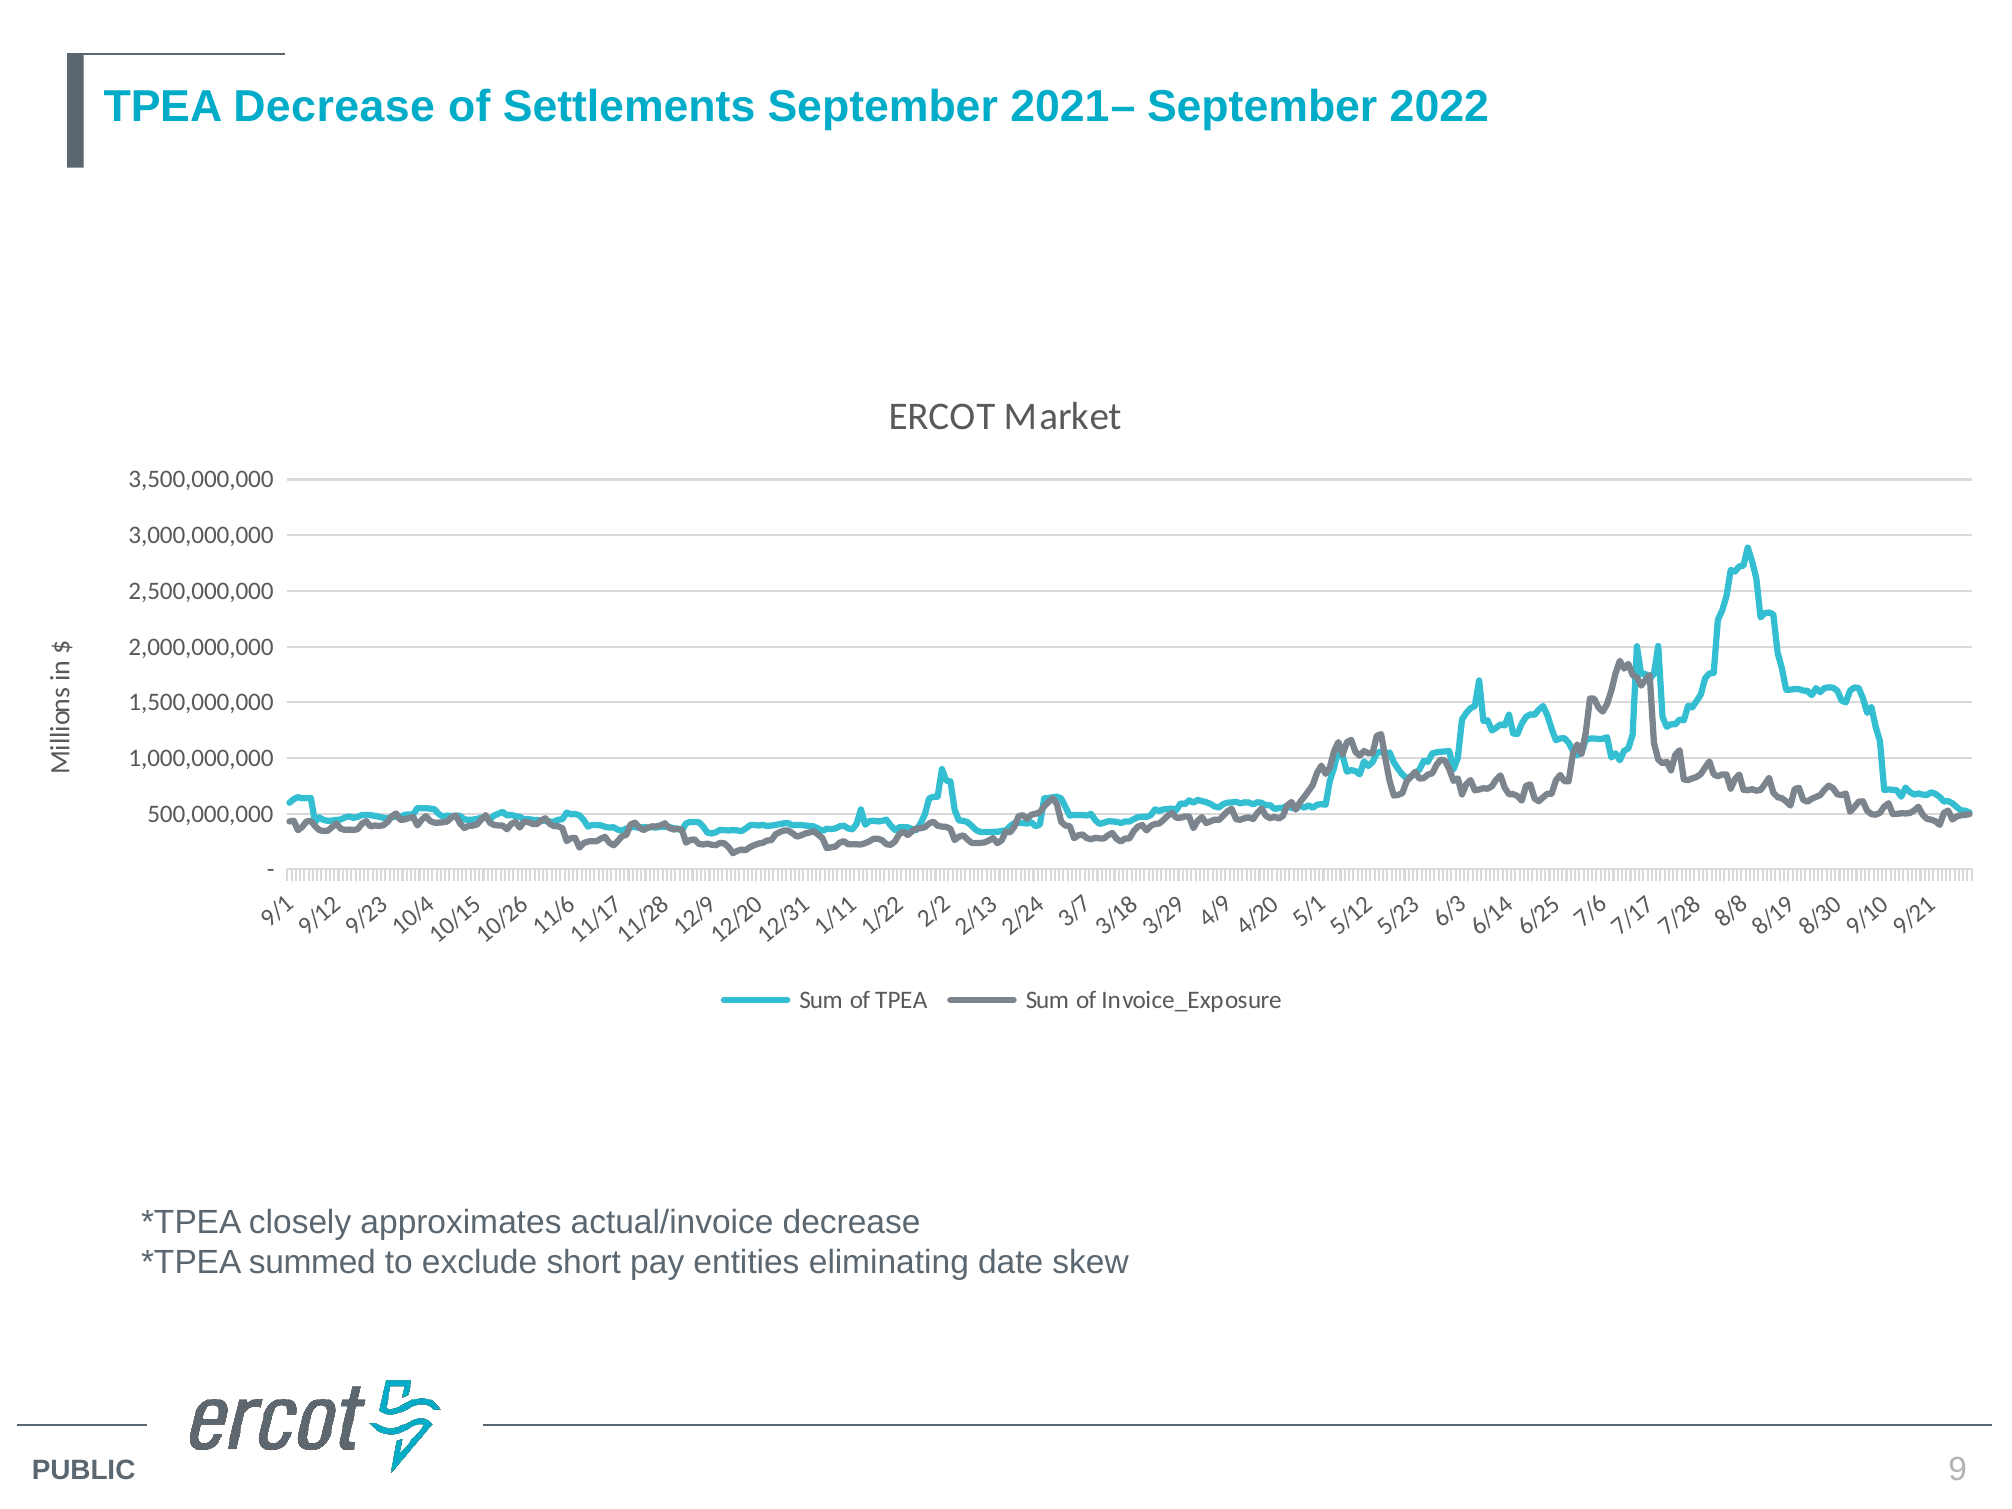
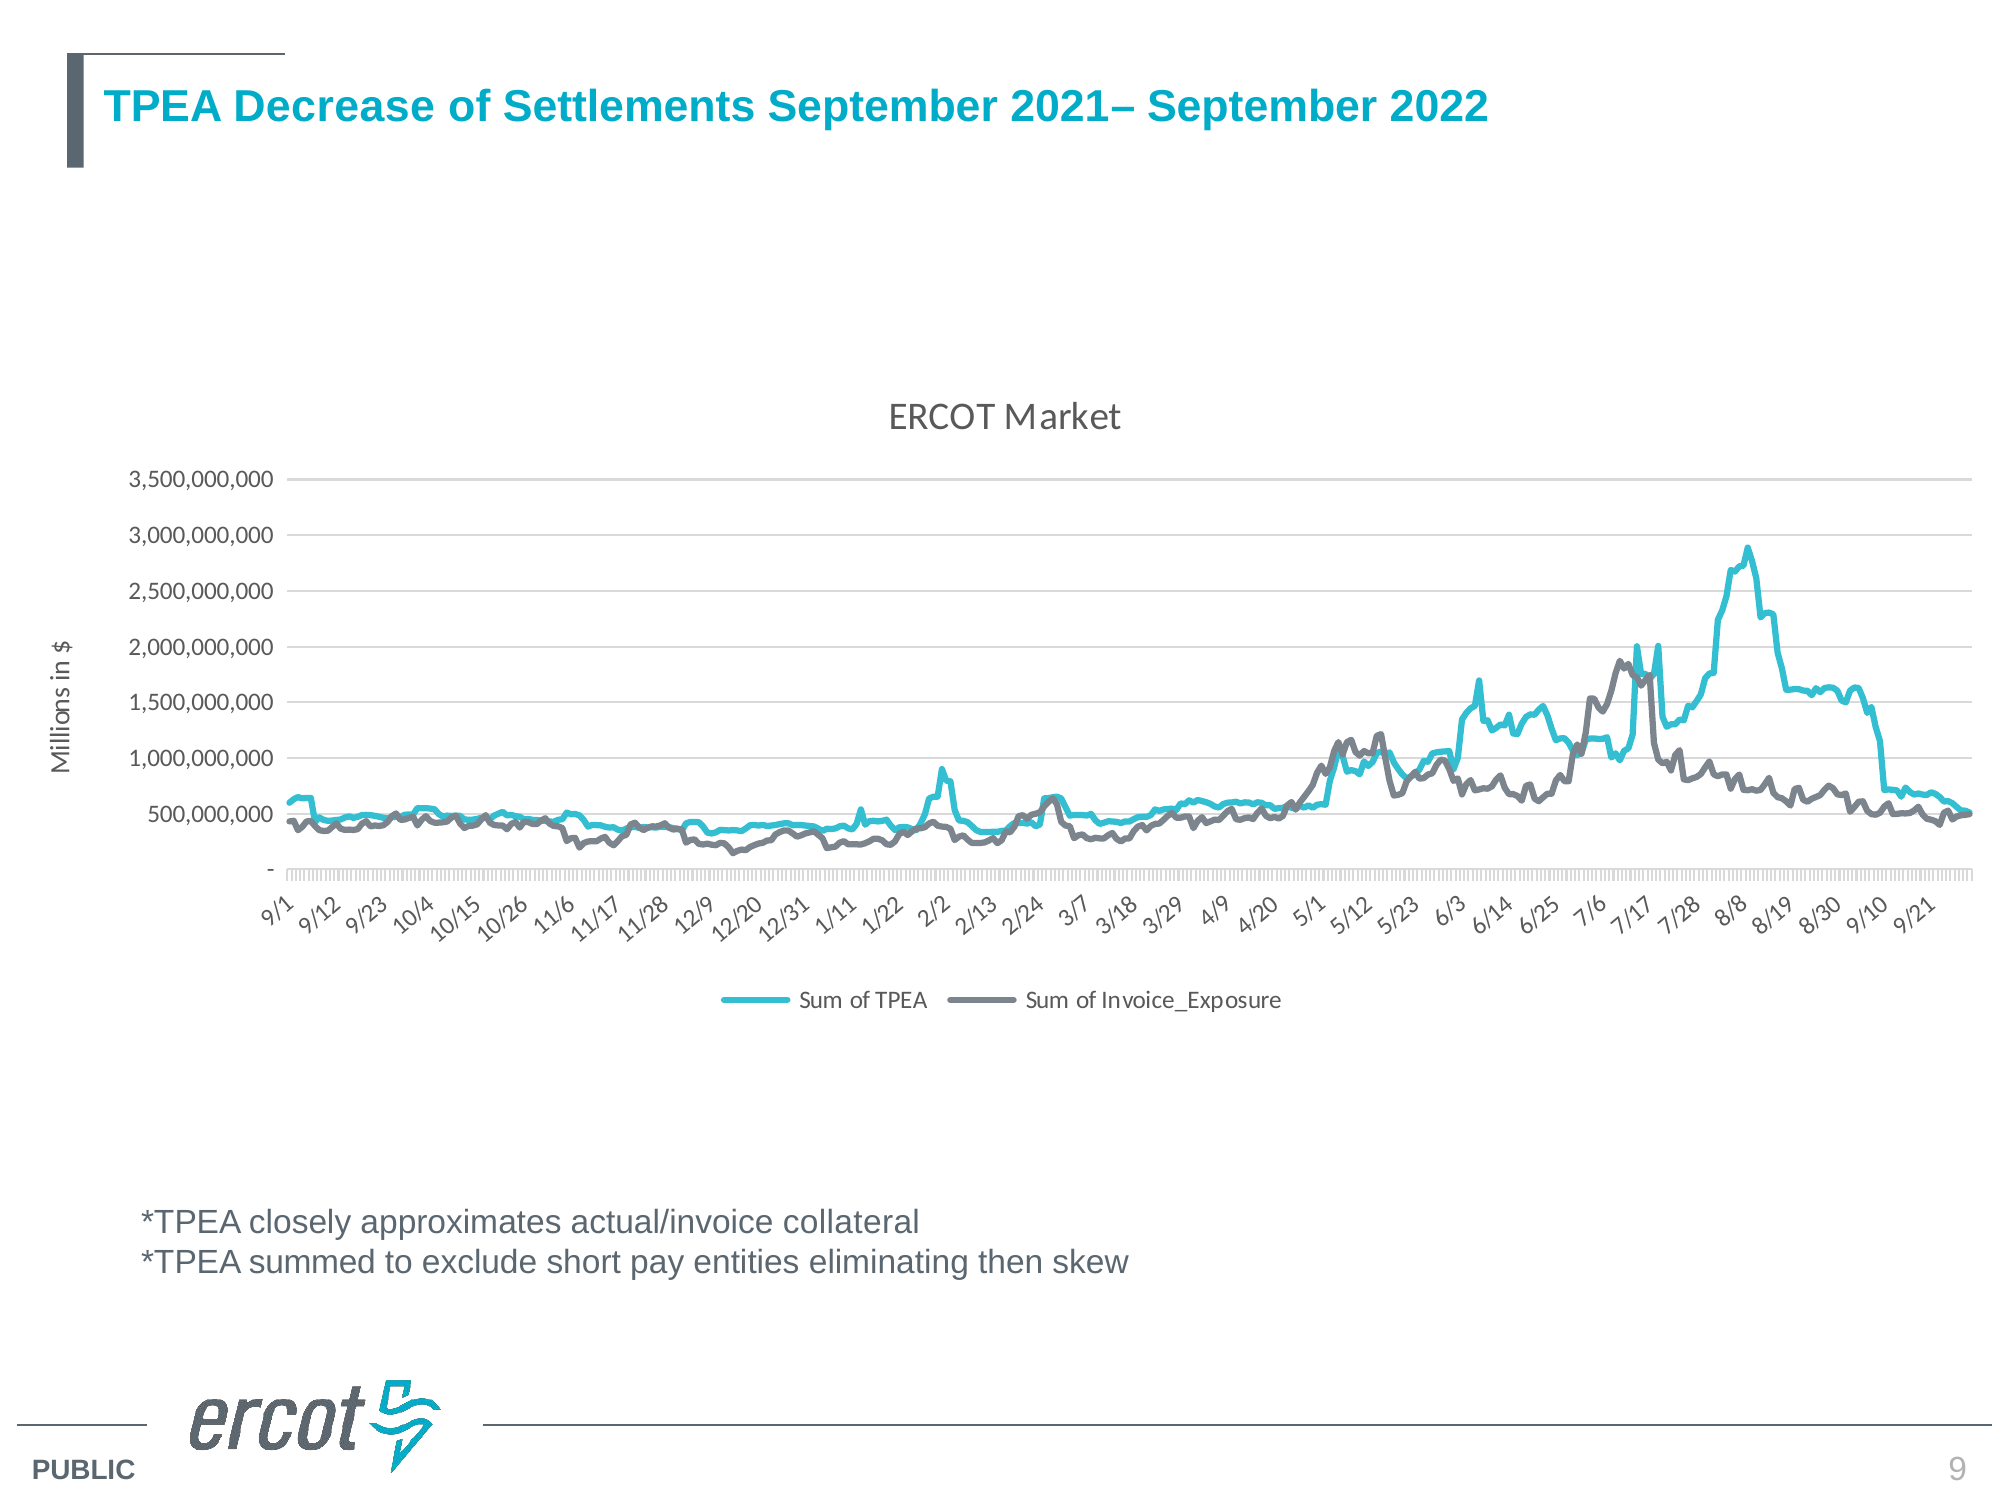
actual/invoice decrease: decrease -> collateral
date: date -> then
